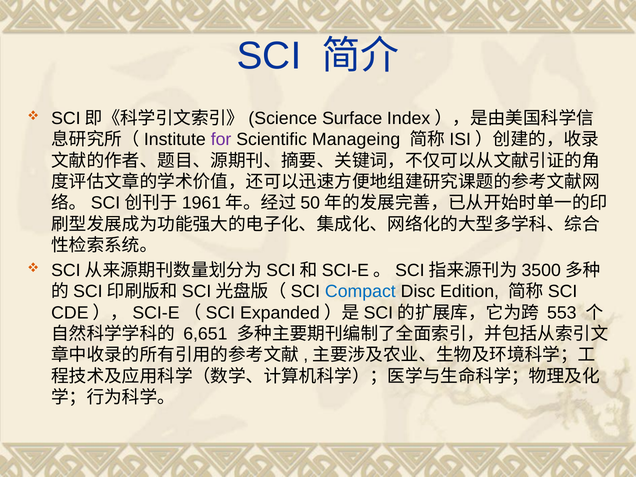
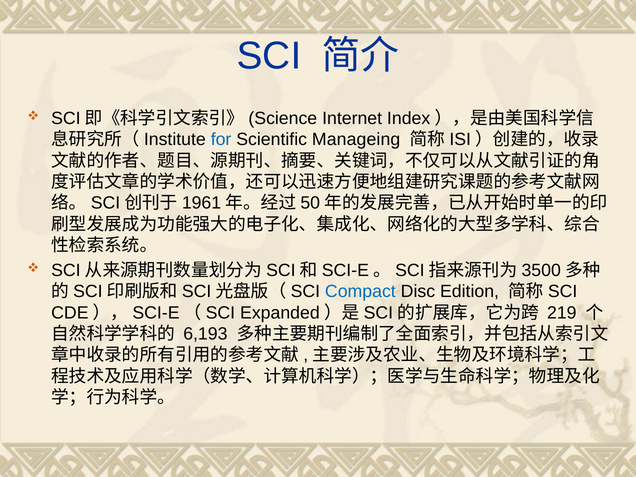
Surface: Surface -> Internet
for colour: purple -> blue
553: 553 -> 219
6,651: 6,651 -> 6,193
